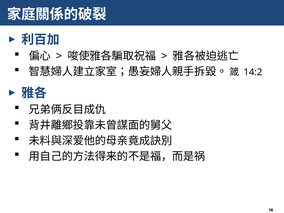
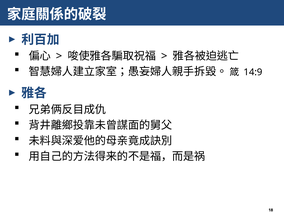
14:2: 14:2 -> 14:9
